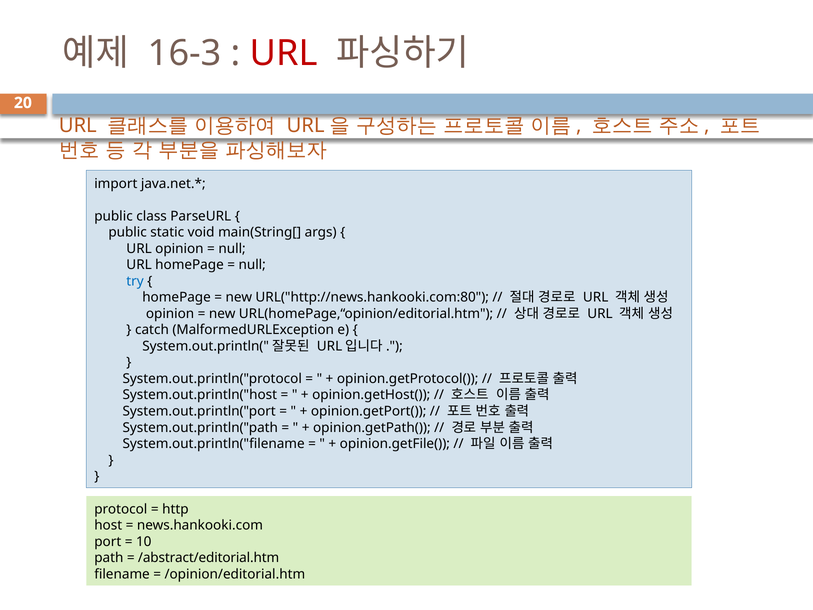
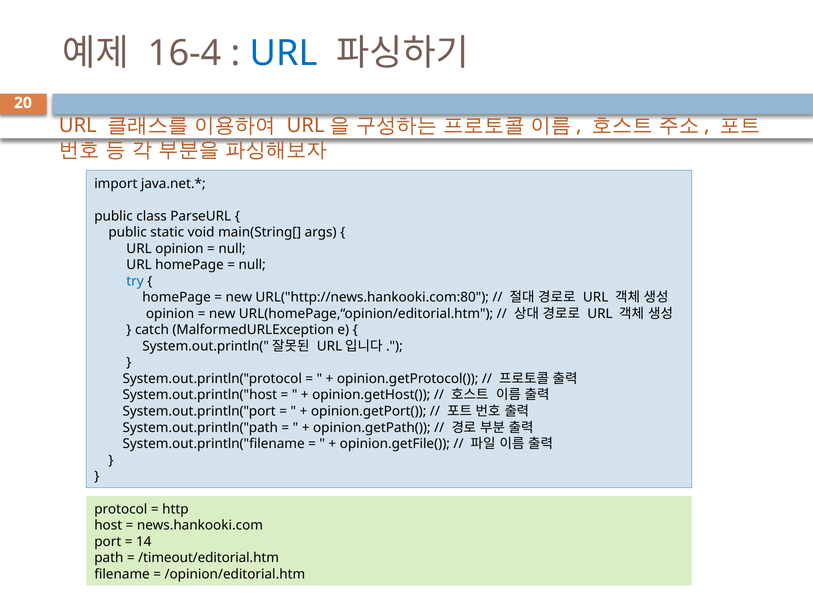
16-3: 16-3 -> 16-4
URL at (284, 53) colour: red -> blue
10: 10 -> 14
/abstract/editorial.htm: /abstract/editorial.htm -> /timeout/editorial.htm
